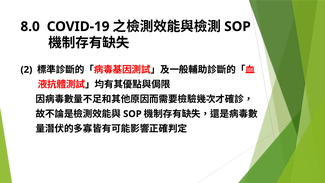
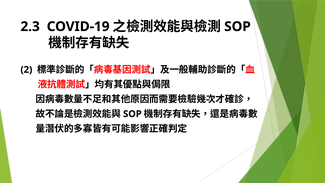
8.0: 8.0 -> 2.3
